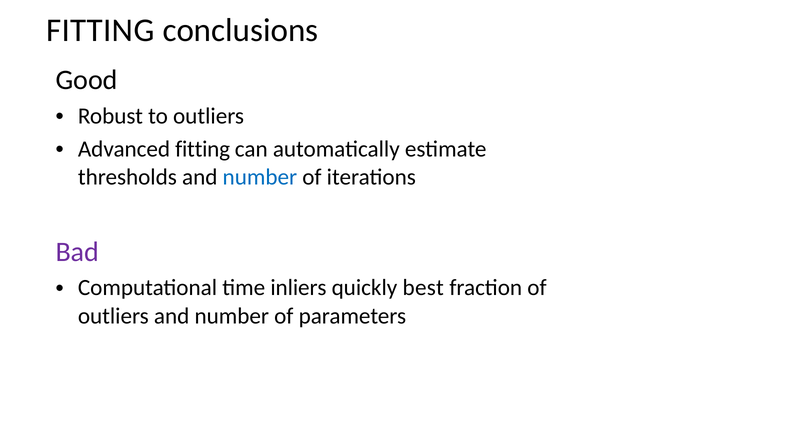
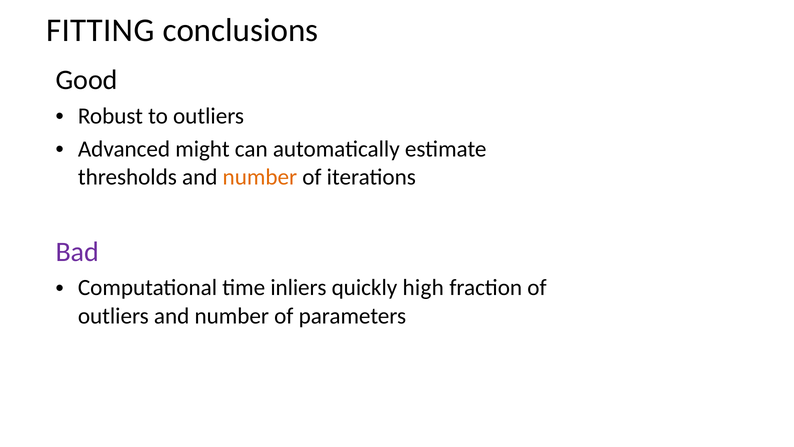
Advanced fitting: fitting -> might
number at (260, 177) colour: blue -> orange
best: best -> high
